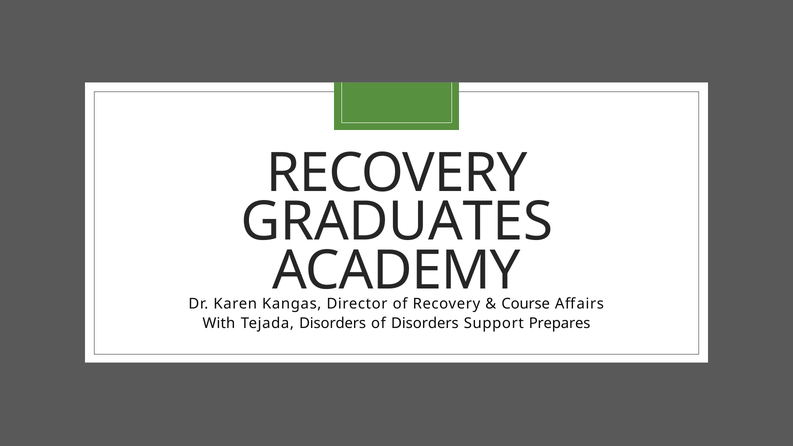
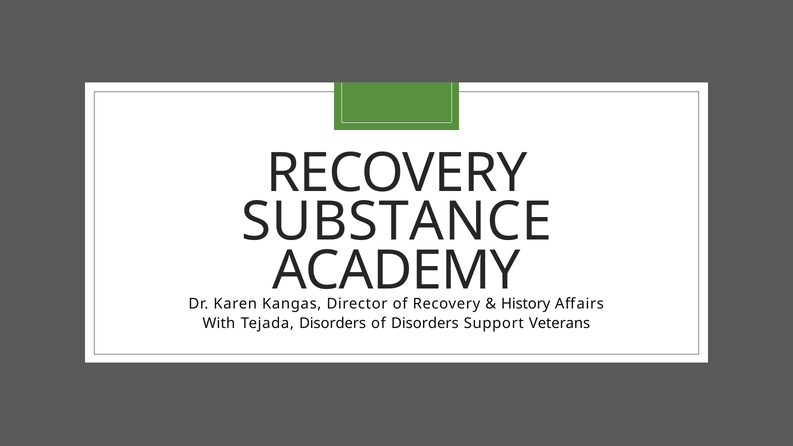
GRADUATES: GRADUATES -> SUBSTANCE
Course: Course -> History
Prepares: Prepares -> Veterans
